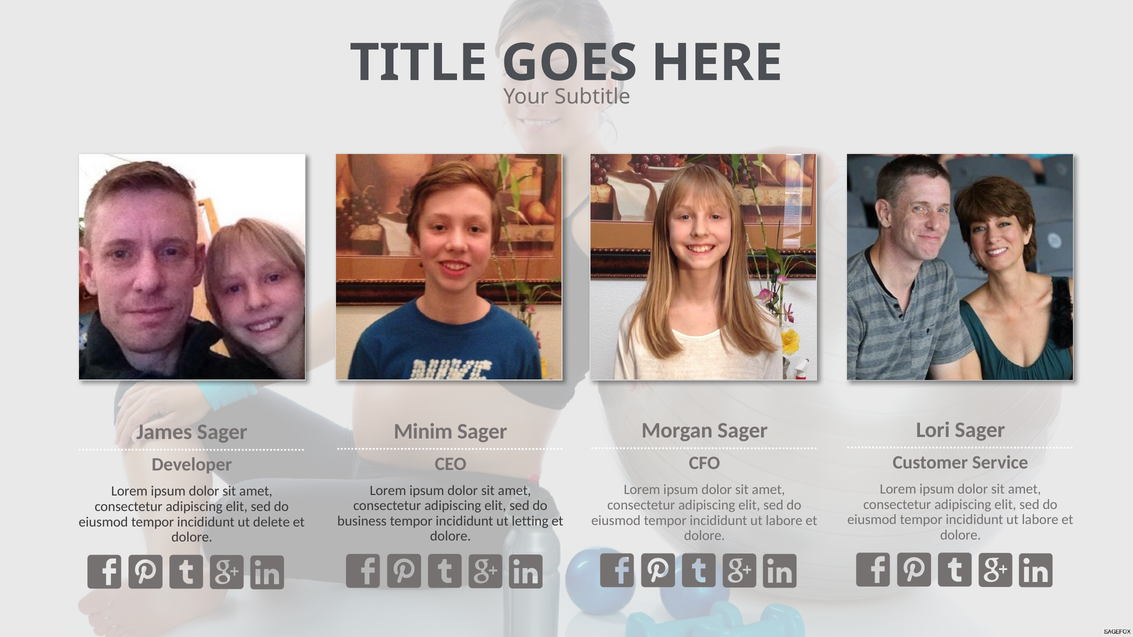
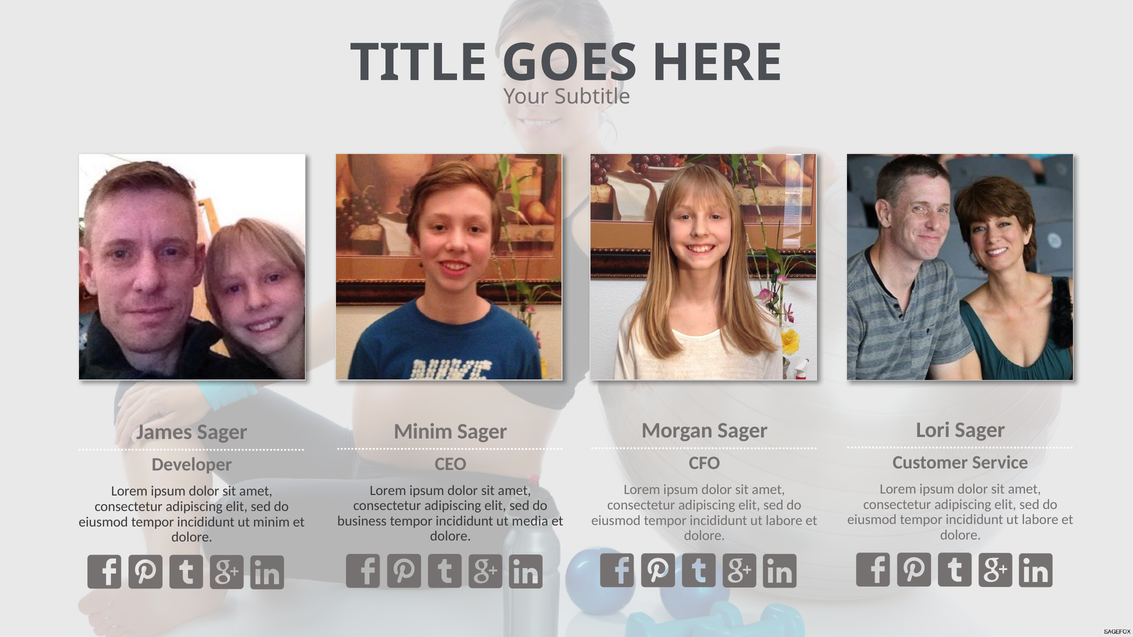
letting: letting -> media
ut delete: delete -> minim
